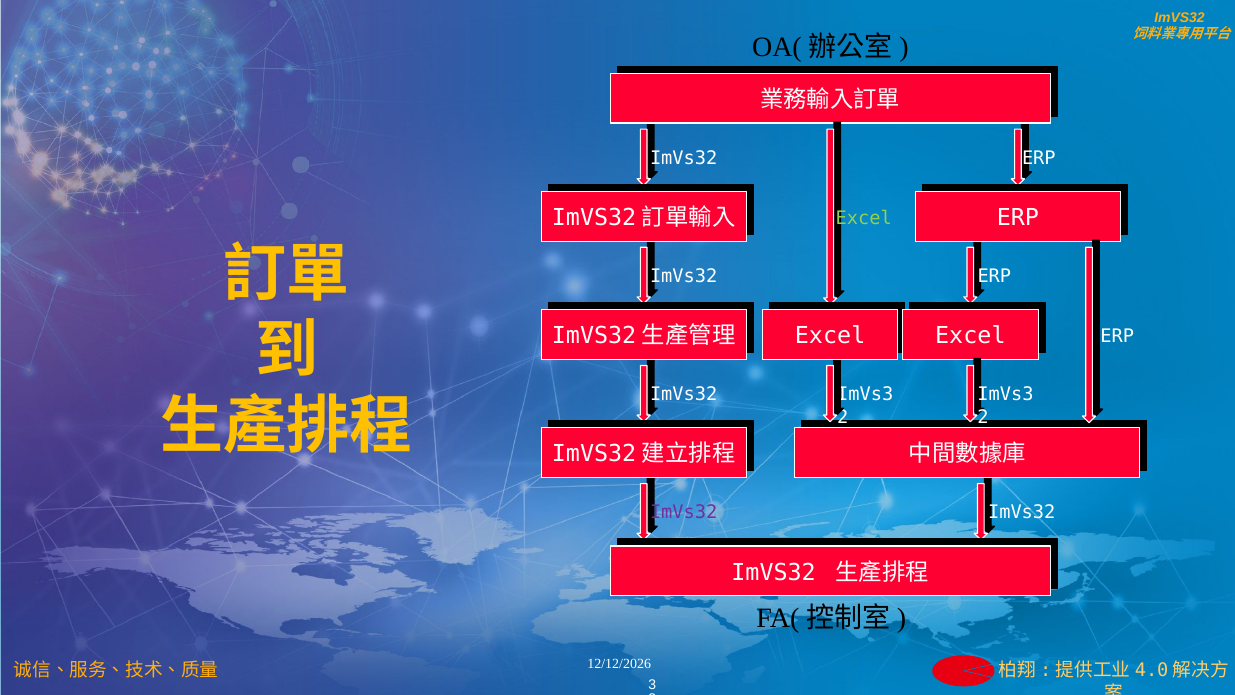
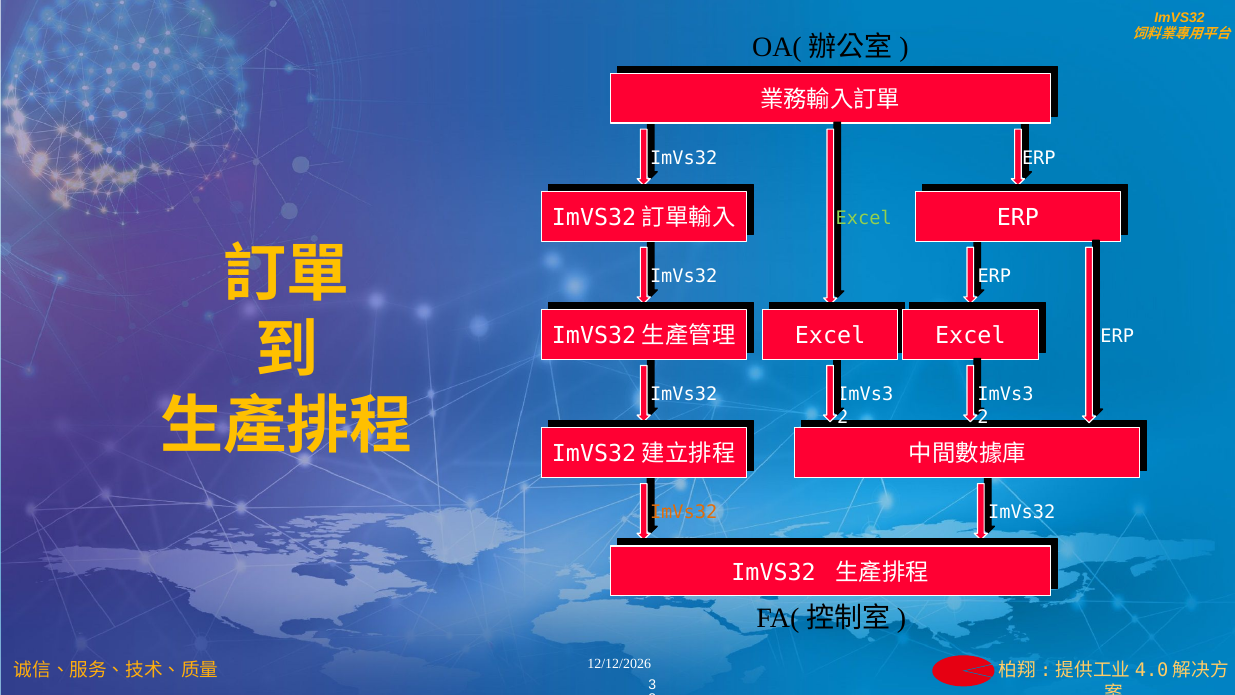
ImVs32 at (684, 513) colour: purple -> orange
